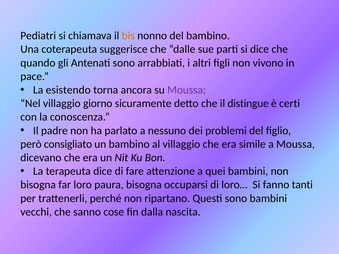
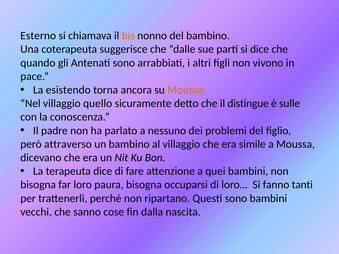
Pediatri: Pediatri -> Esterno
Moussa at (187, 90) colour: purple -> orange
giorno: giorno -> quello
certi: certi -> sulle
consigliato: consigliato -> attraverso
